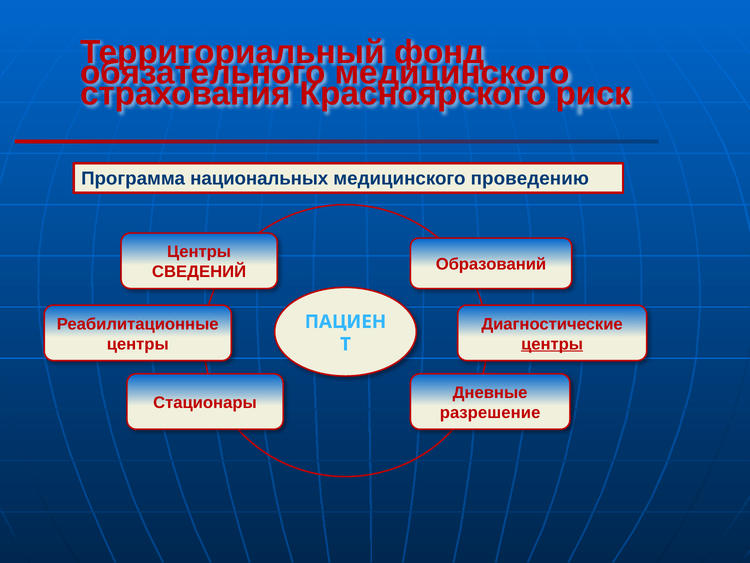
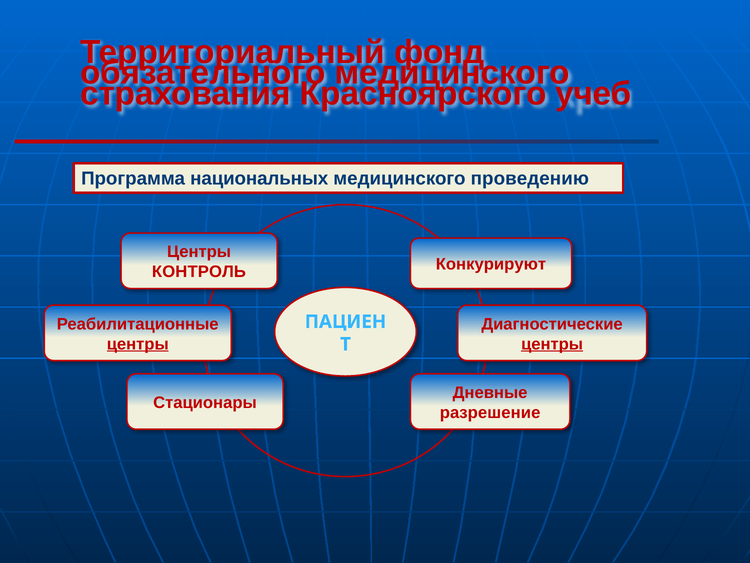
риск: риск -> учеб
Образований: Образований -> Конкурируют
СВЕДЕНИЙ: СВЕДЕНИЙ -> КОНТРОЛЬ
центры at (138, 344) underline: none -> present
